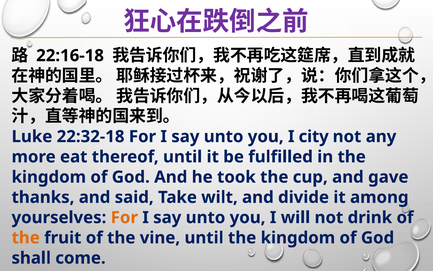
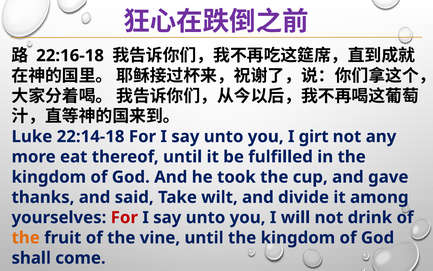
22:32-18: 22:32-18 -> 22:14-18
city: city -> girt
For at (124, 217) colour: orange -> red
